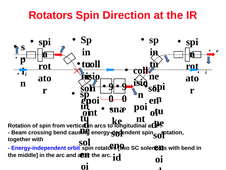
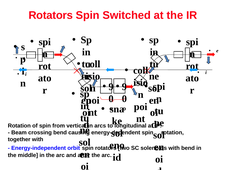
Direction: Direction -> Switched
